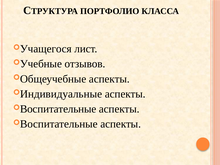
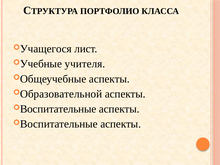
отзывов: отзывов -> учителя
Индивидуальные: Индивидуальные -> Образовательной
